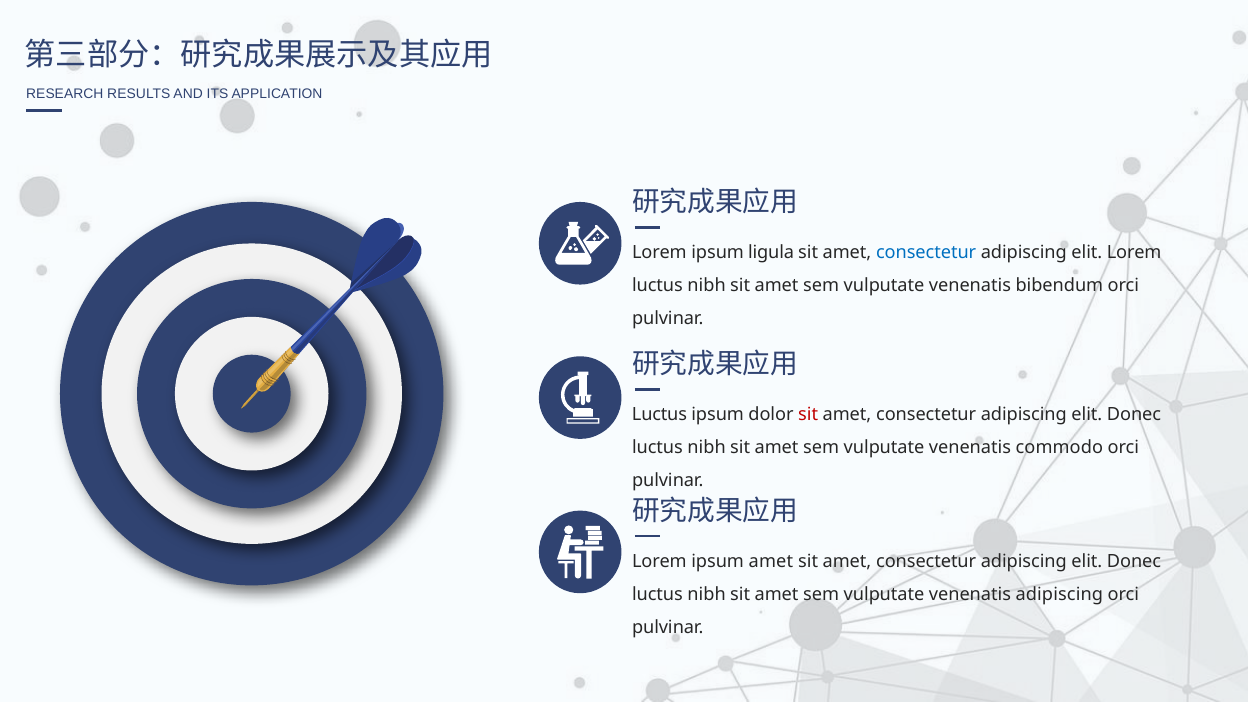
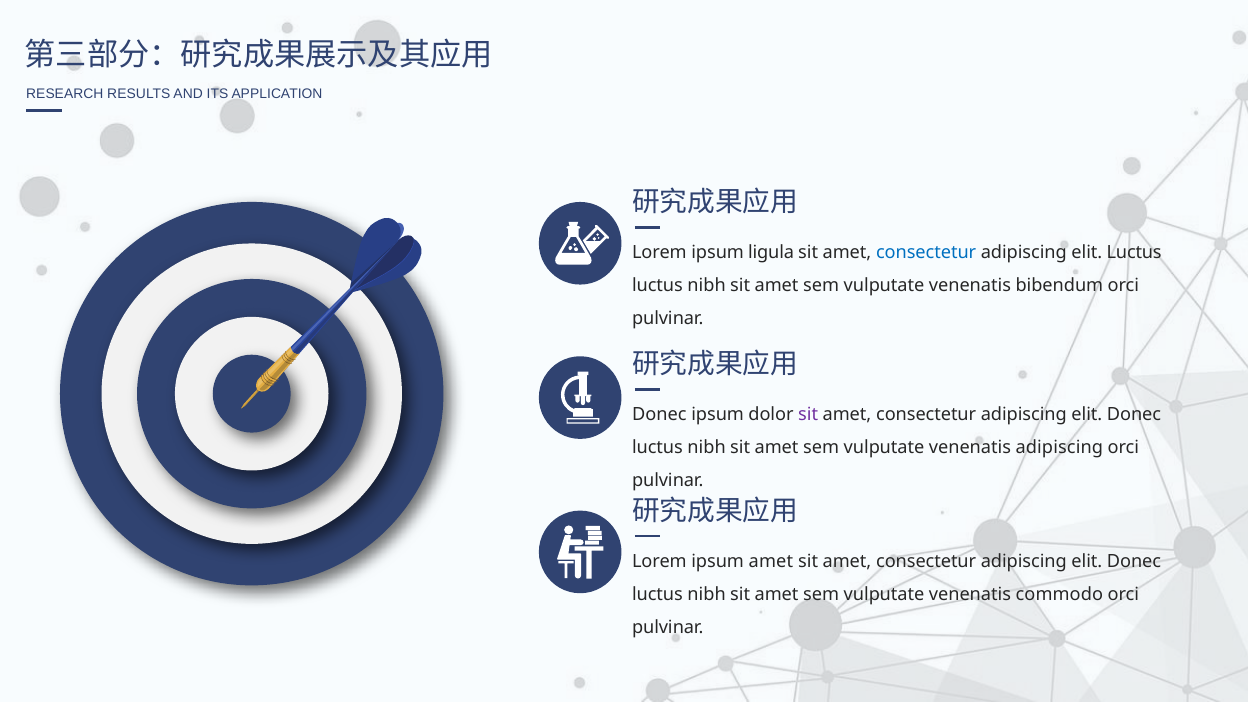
elit Lorem: Lorem -> Luctus
Luctus at (659, 415): Luctus -> Donec
sit at (808, 415) colour: red -> purple
venenatis commodo: commodo -> adipiscing
venenatis adipiscing: adipiscing -> commodo
